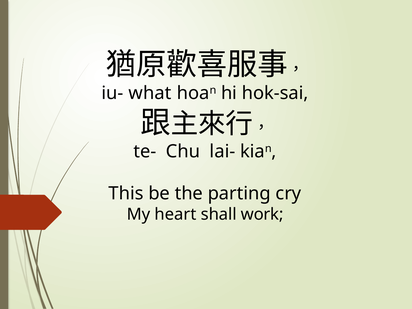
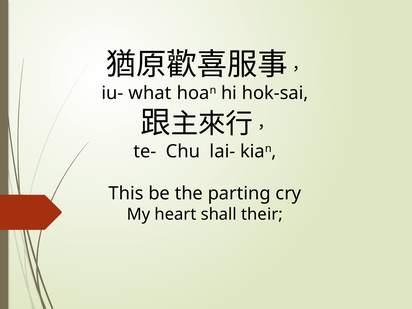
work: work -> their
